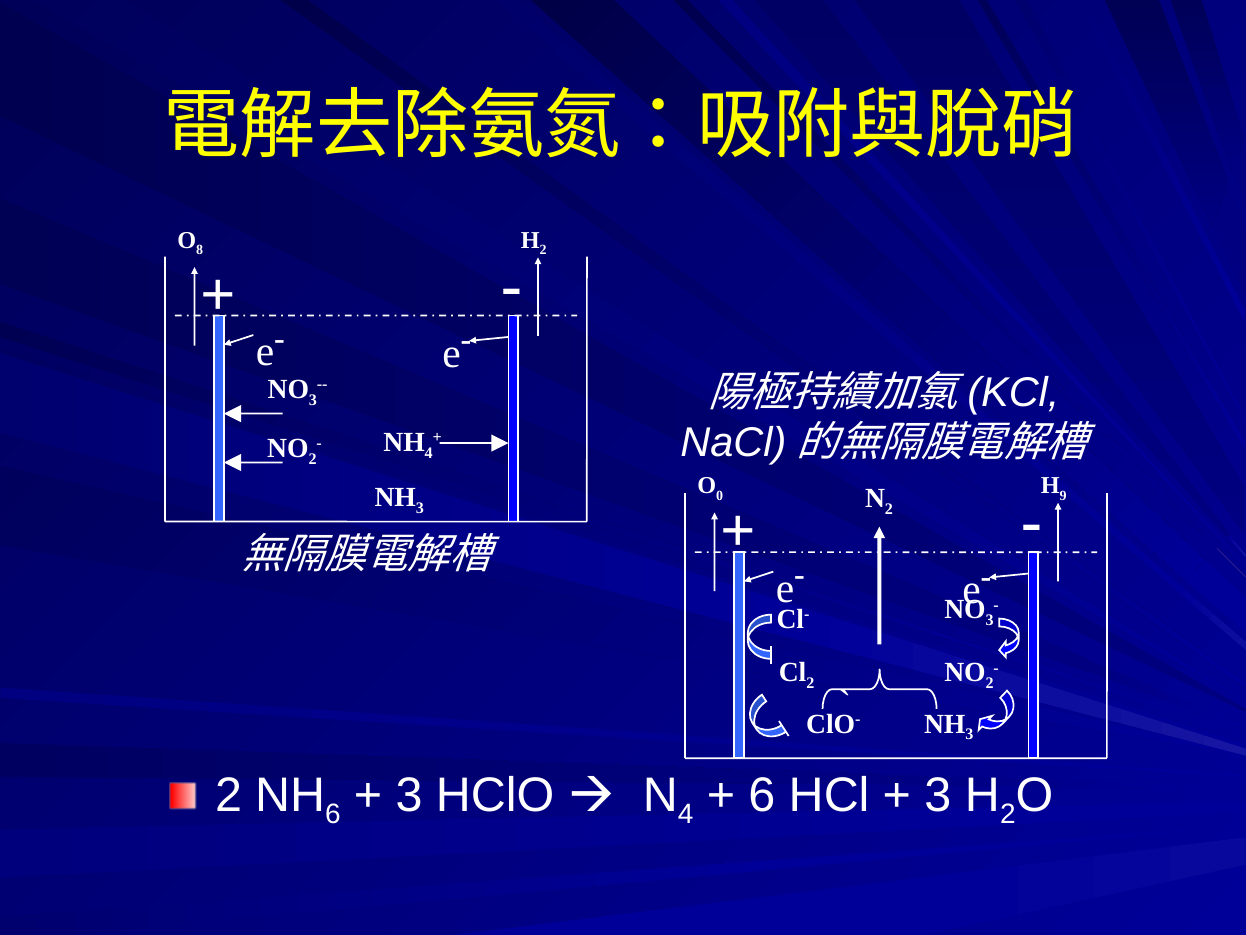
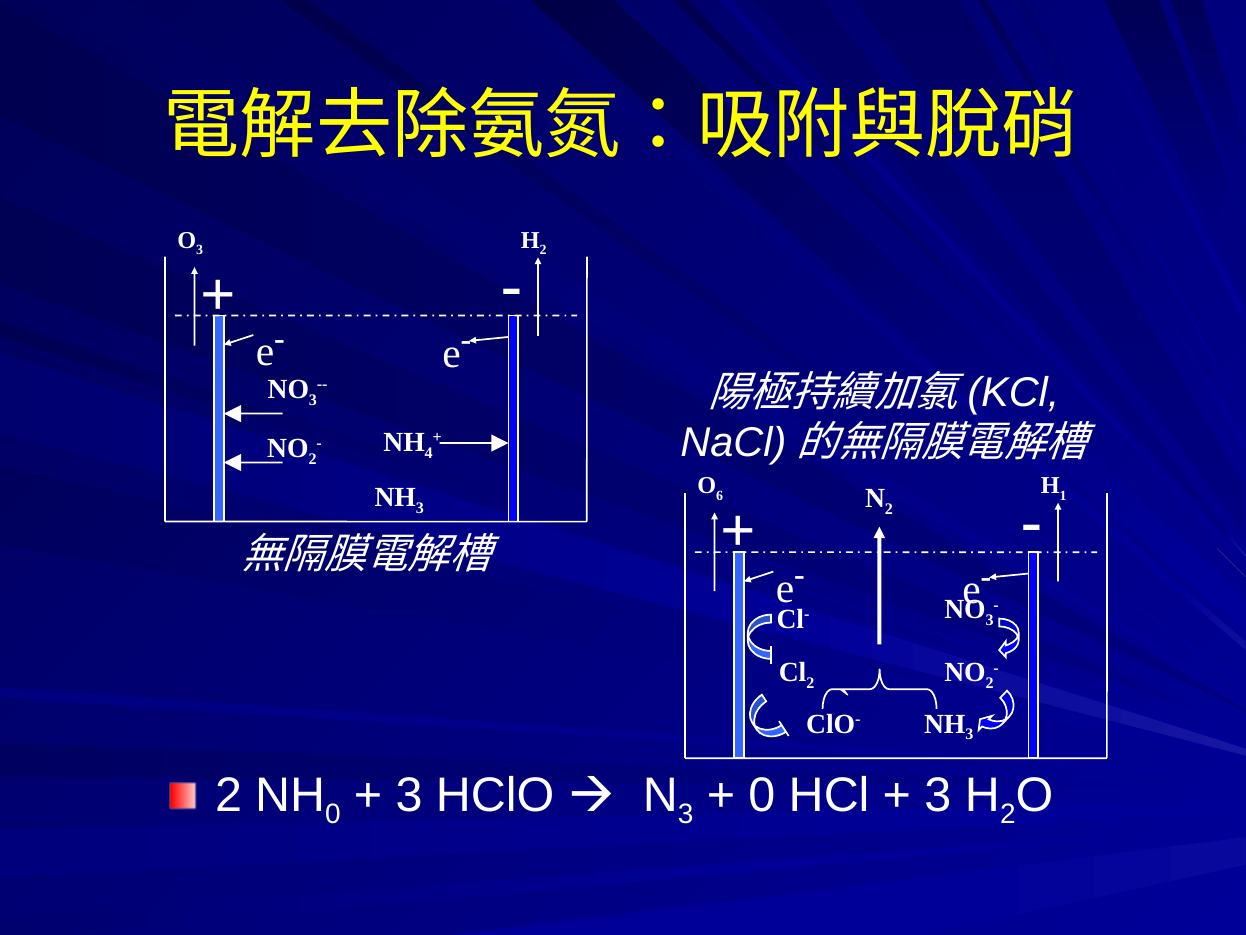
8 at (200, 250): 8 -> 3
0: 0 -> 6
9: 9 -> 1
6 at (333, 814): 6 -> 0
4 at (686, 814): 4 -> 3
6 at (762, 795): 6 -> 0
